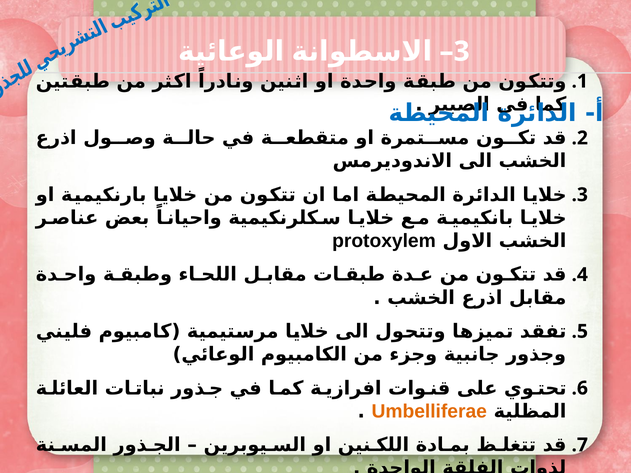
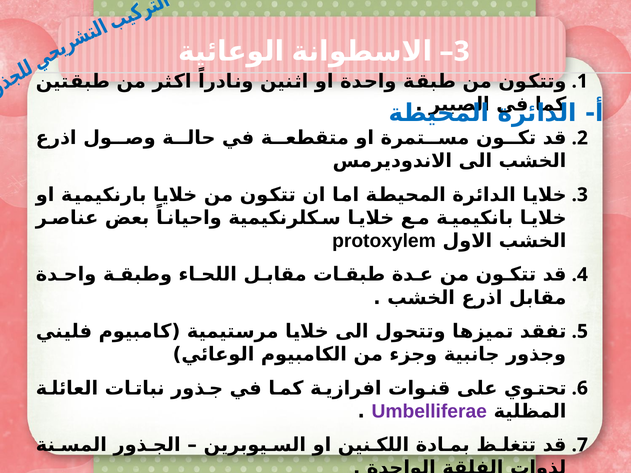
Umbelliferae colour: orange -> purple
